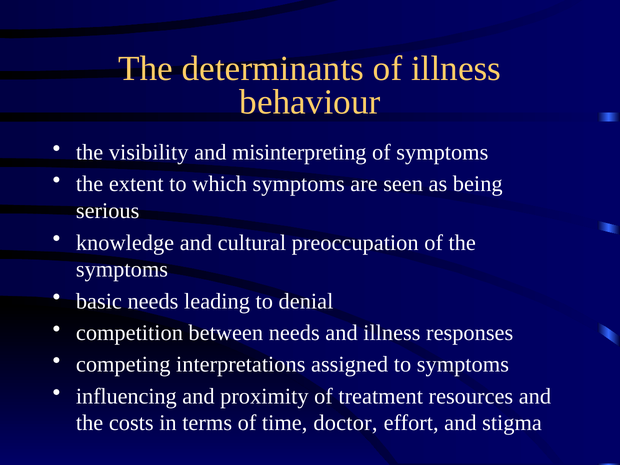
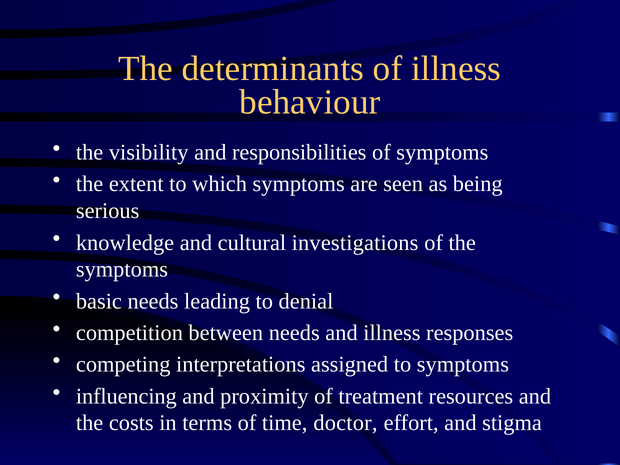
misinterpreting: misinterpreting -> responsibilities
preoccupation: preoccupation -> investigations
